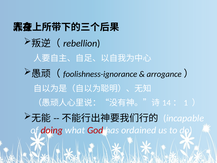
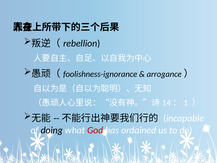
doing colour: red -> black
